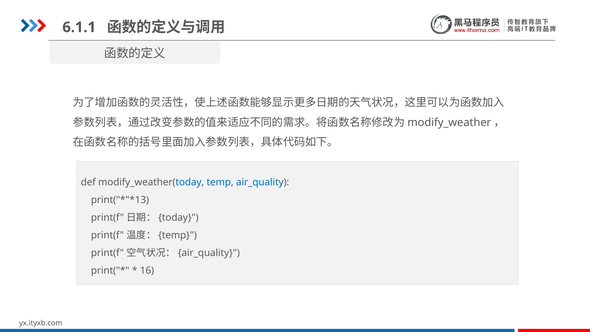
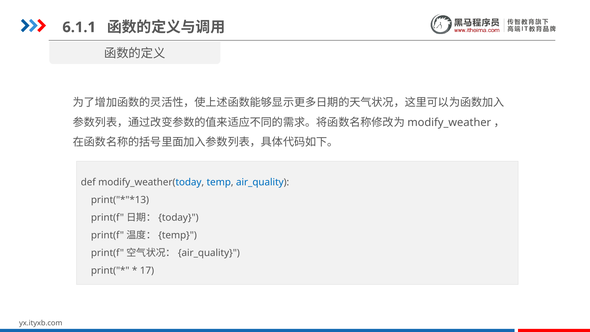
16: 16 -> 17
